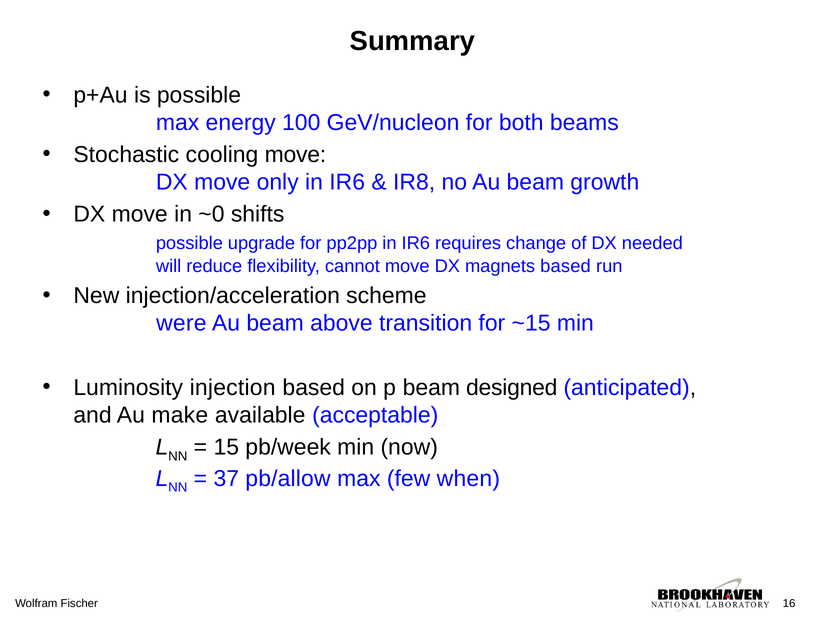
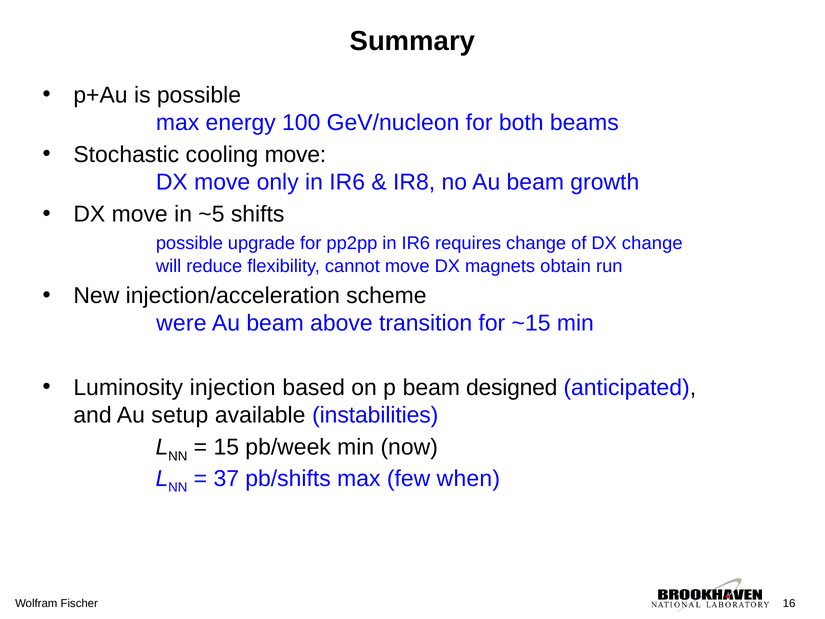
~0: ~0 -> ~5
DX needed: needed -> change
magnets based: based -> obtain
make: make -> setup
acceptable: acceptable -> instabilities
pb/allow: pb/allow -> pb/shifts
